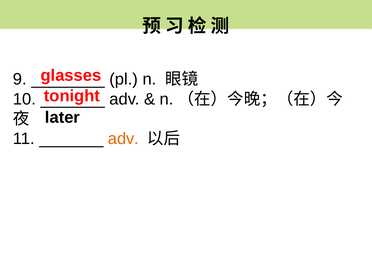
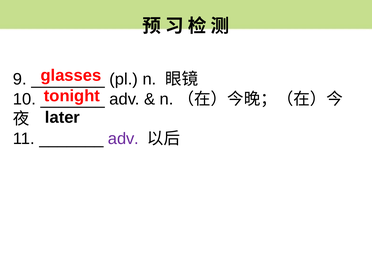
adv at (123, 139) colour: orange -> purple
